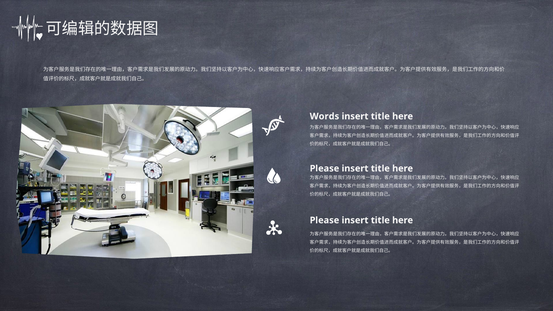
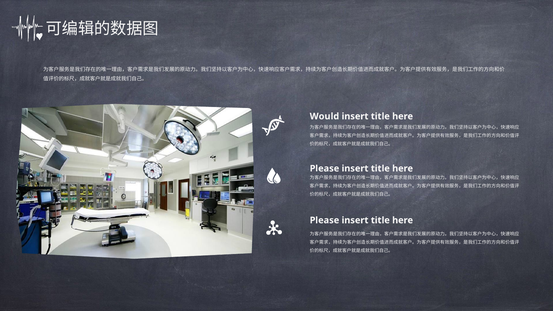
Words: Words -> Would
